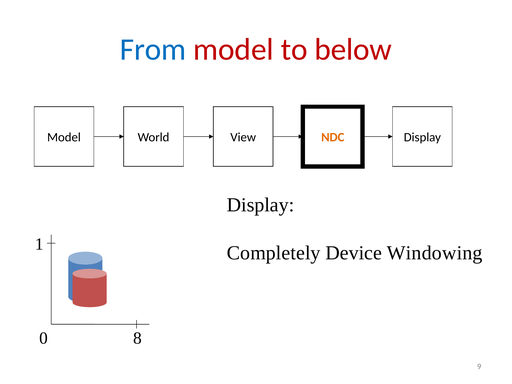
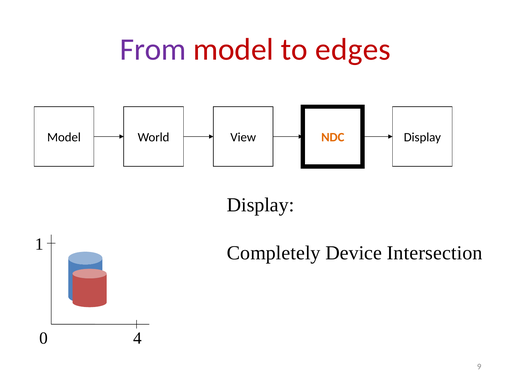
From colour: blue -> purple
below: below -> edges
Windowing: Windowing -> Intersection
8: 8 -> 4
